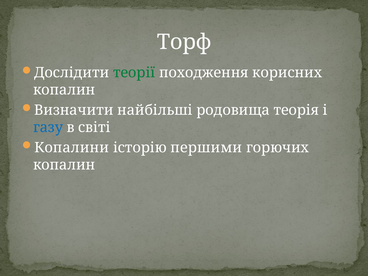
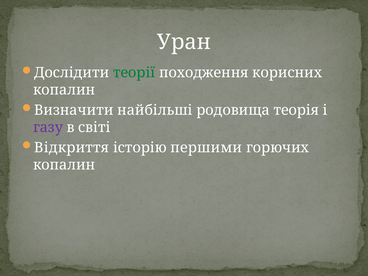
Торф: Торф -> Уран
газу colour: blue -> purple
Копалини: Копалини -> Відкриття
